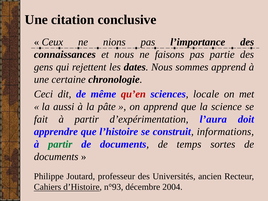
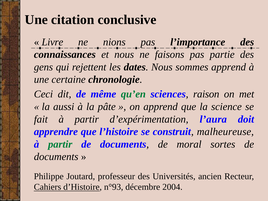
Ceux: Ceux -> Livre
qu’en colour: red -> green
locale: locale -> raison
informations: informations -> malheureuse
temps: temps -> moral
